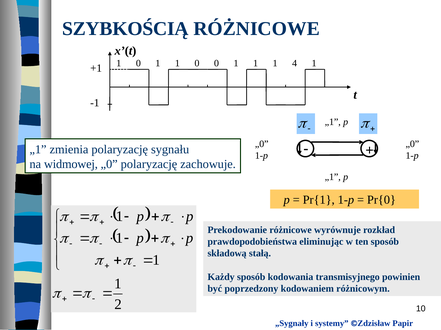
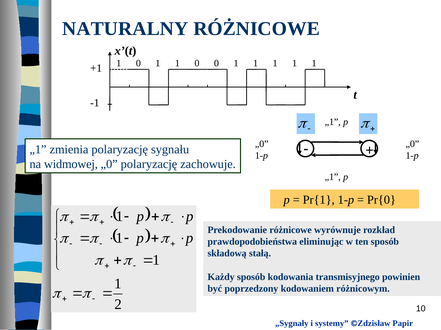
SZYBKOŚCIĄ: SZYBKOŚCIĄ -> NATURALNY
4 at (295, 63): 4 -> 1
